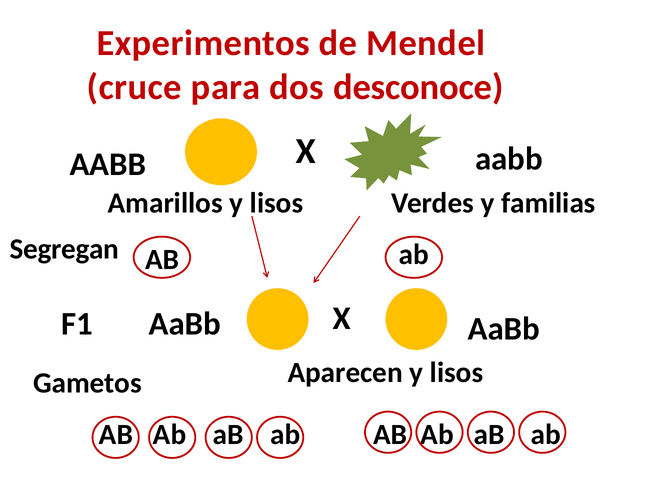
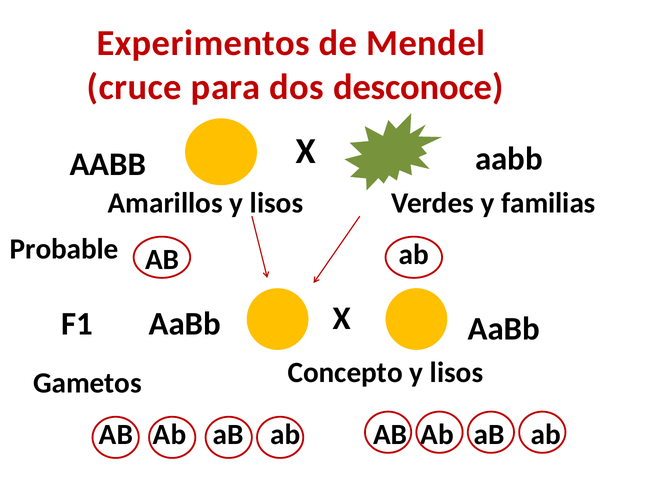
Segregan: Segregan -> Probable
Aparecen: Aparecen -> Concepto
